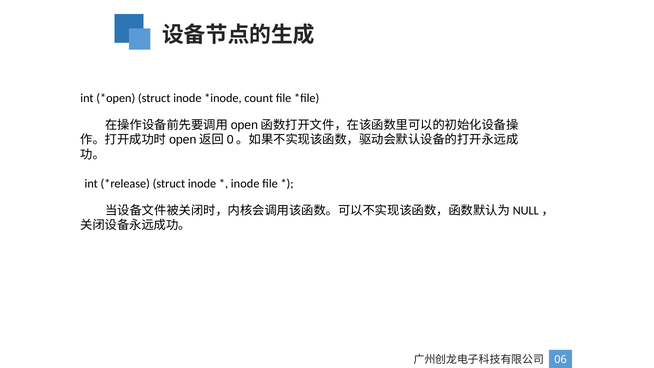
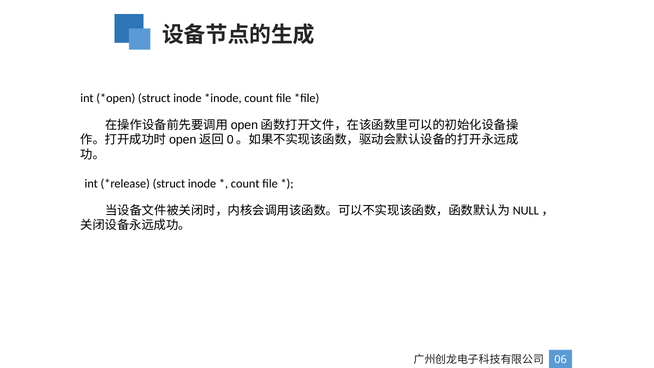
inode at (245, 184): inode -> count
